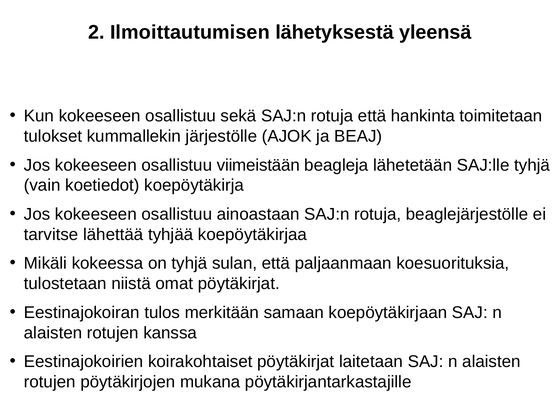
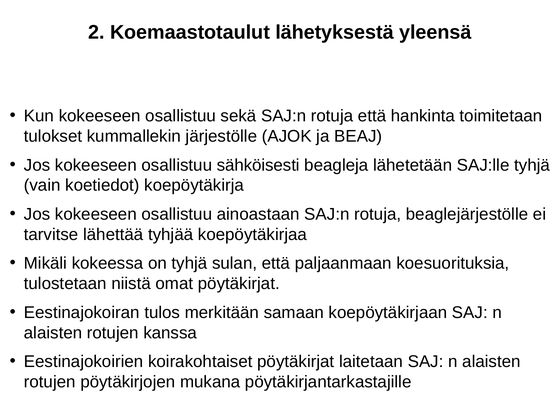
Ilmoittautumisen: Ilmoittautumisen -> Koemaastotaulut
viimeistään: viimeistään -> sähköisesti
